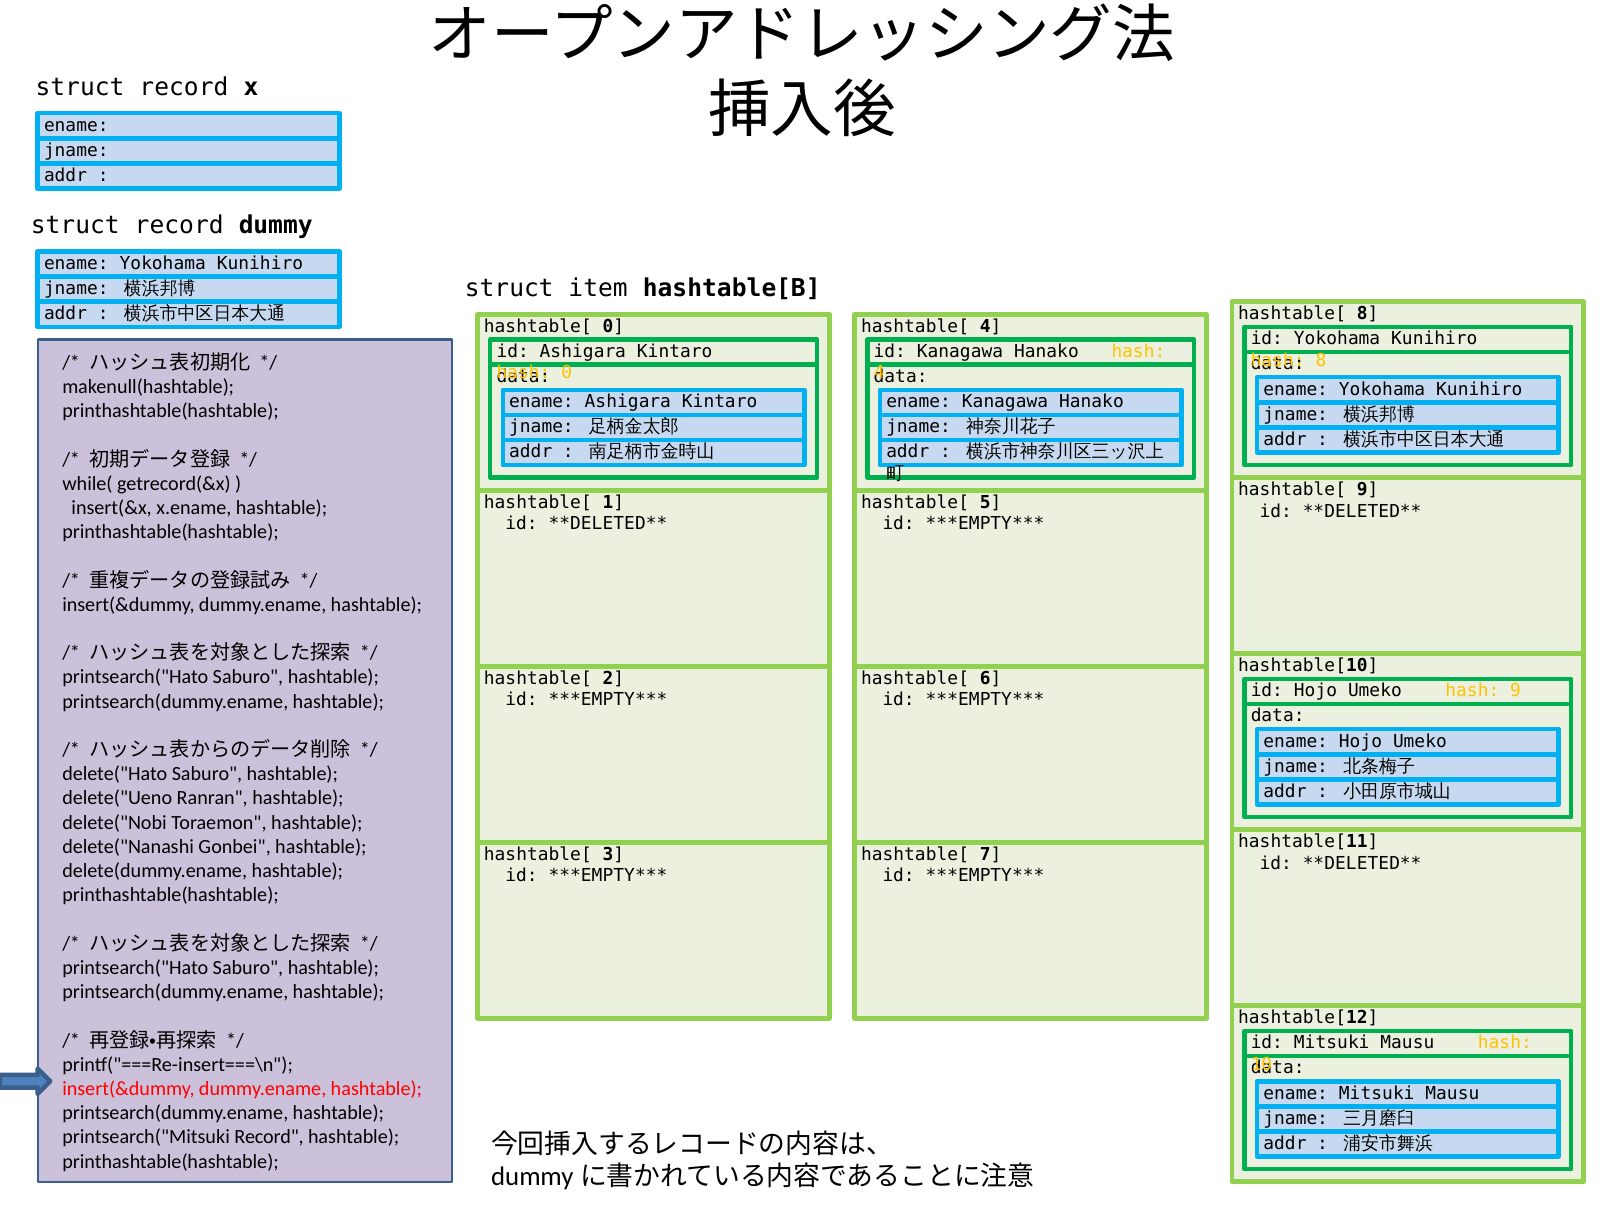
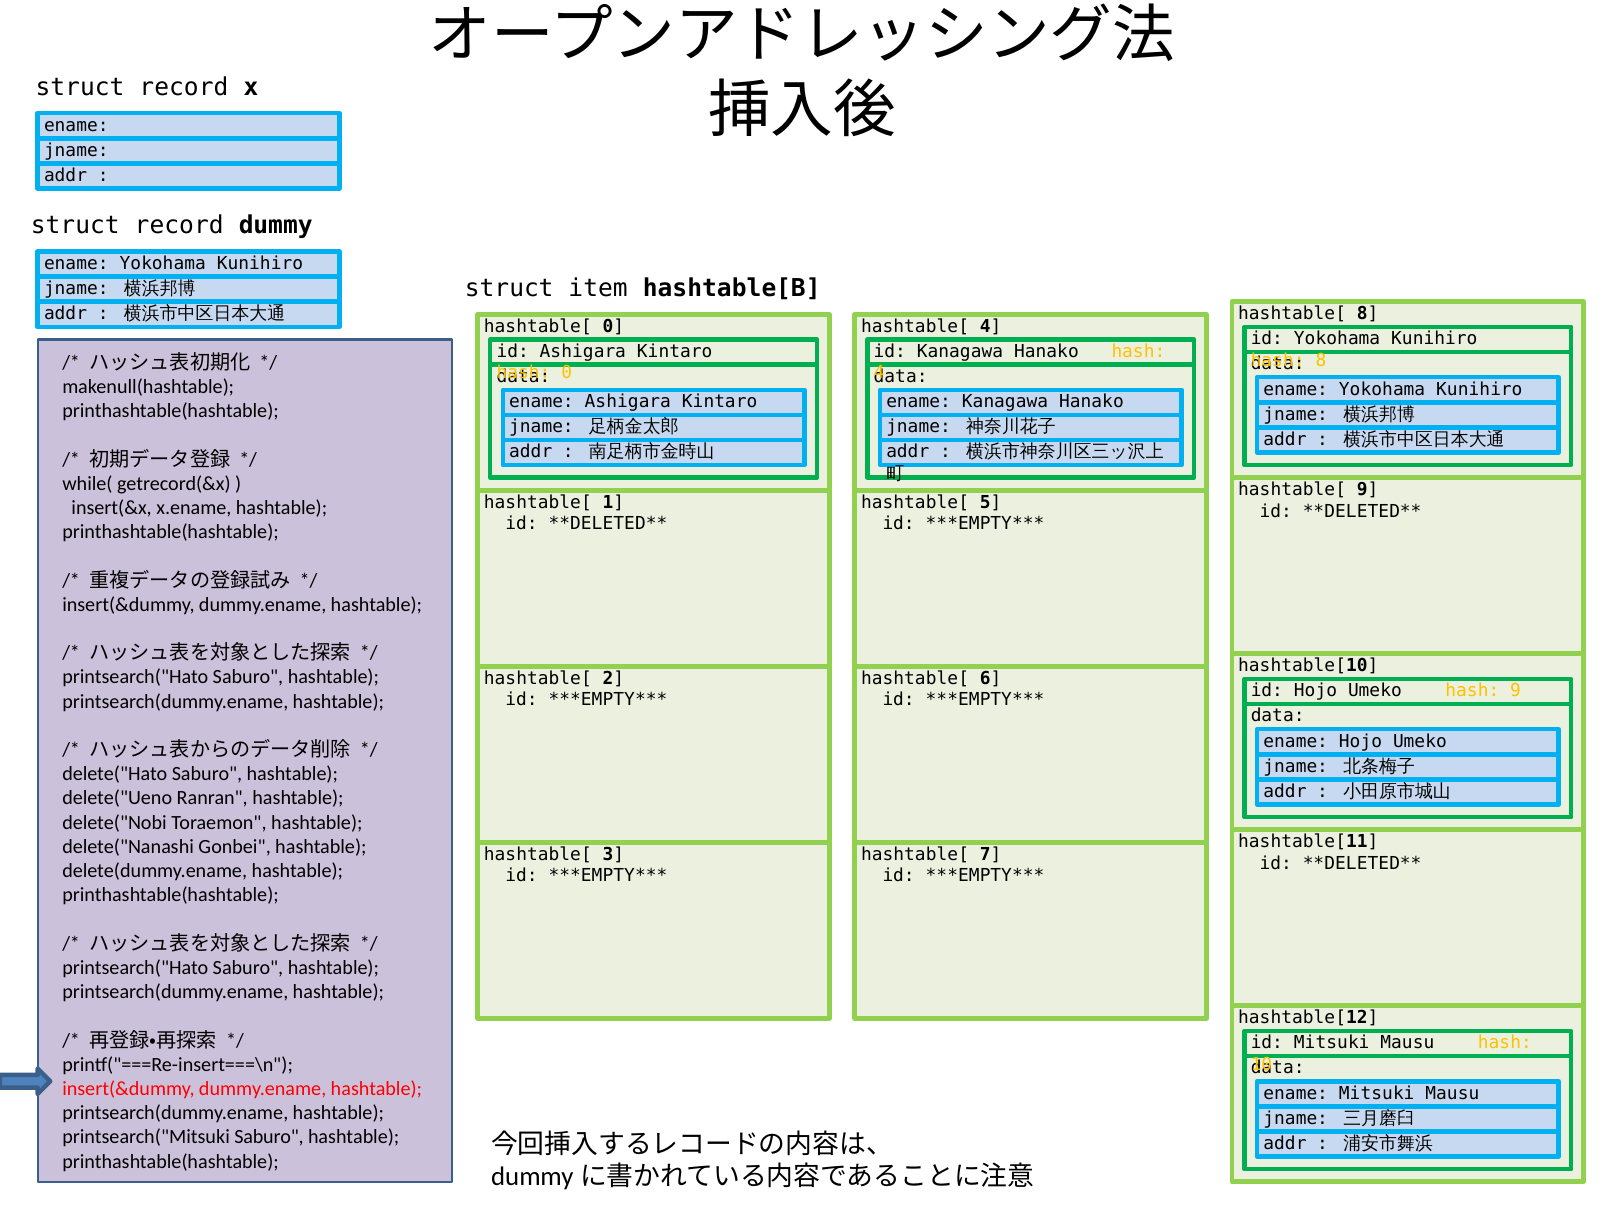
printsearch("Mitsuki Record: Record -> Saburo
